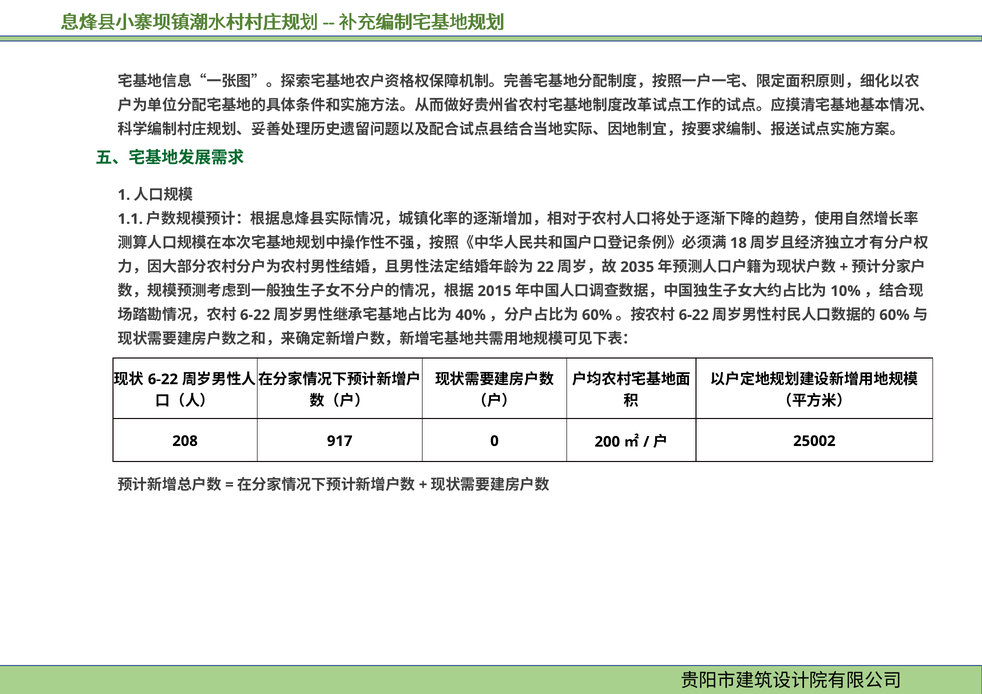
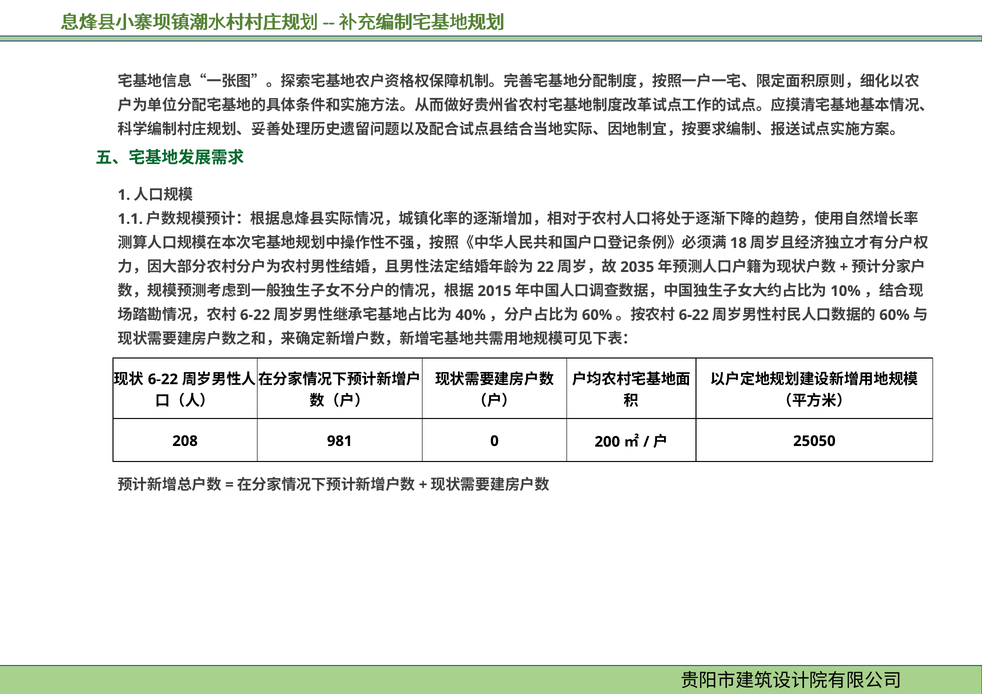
917: 917 -> 981
25002: 25002 -> 25050
